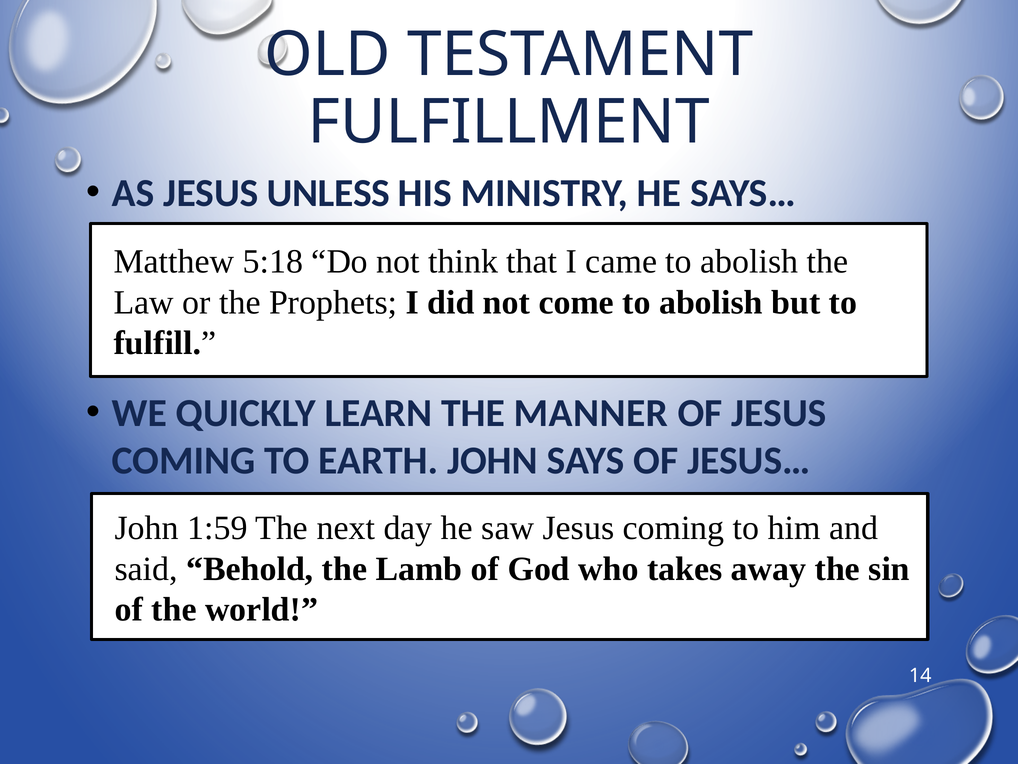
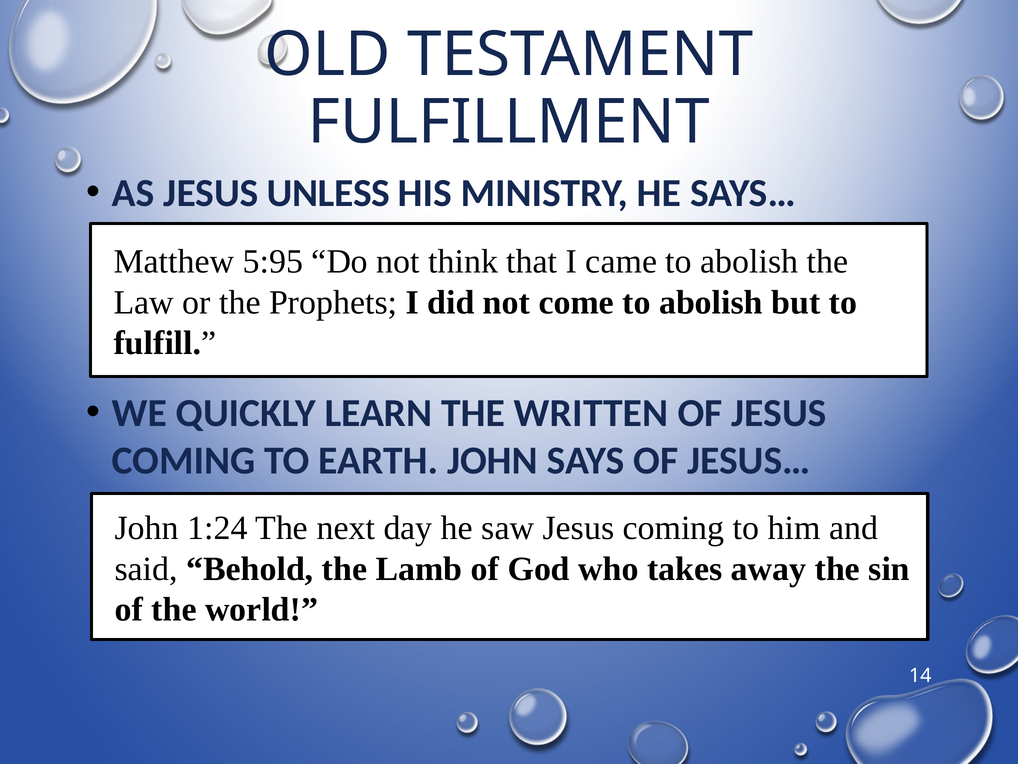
5:18: 5:18 -> 5:95
MANNER: MANNER -> WRITTEN
1:59: 1:59 -> 1:24
